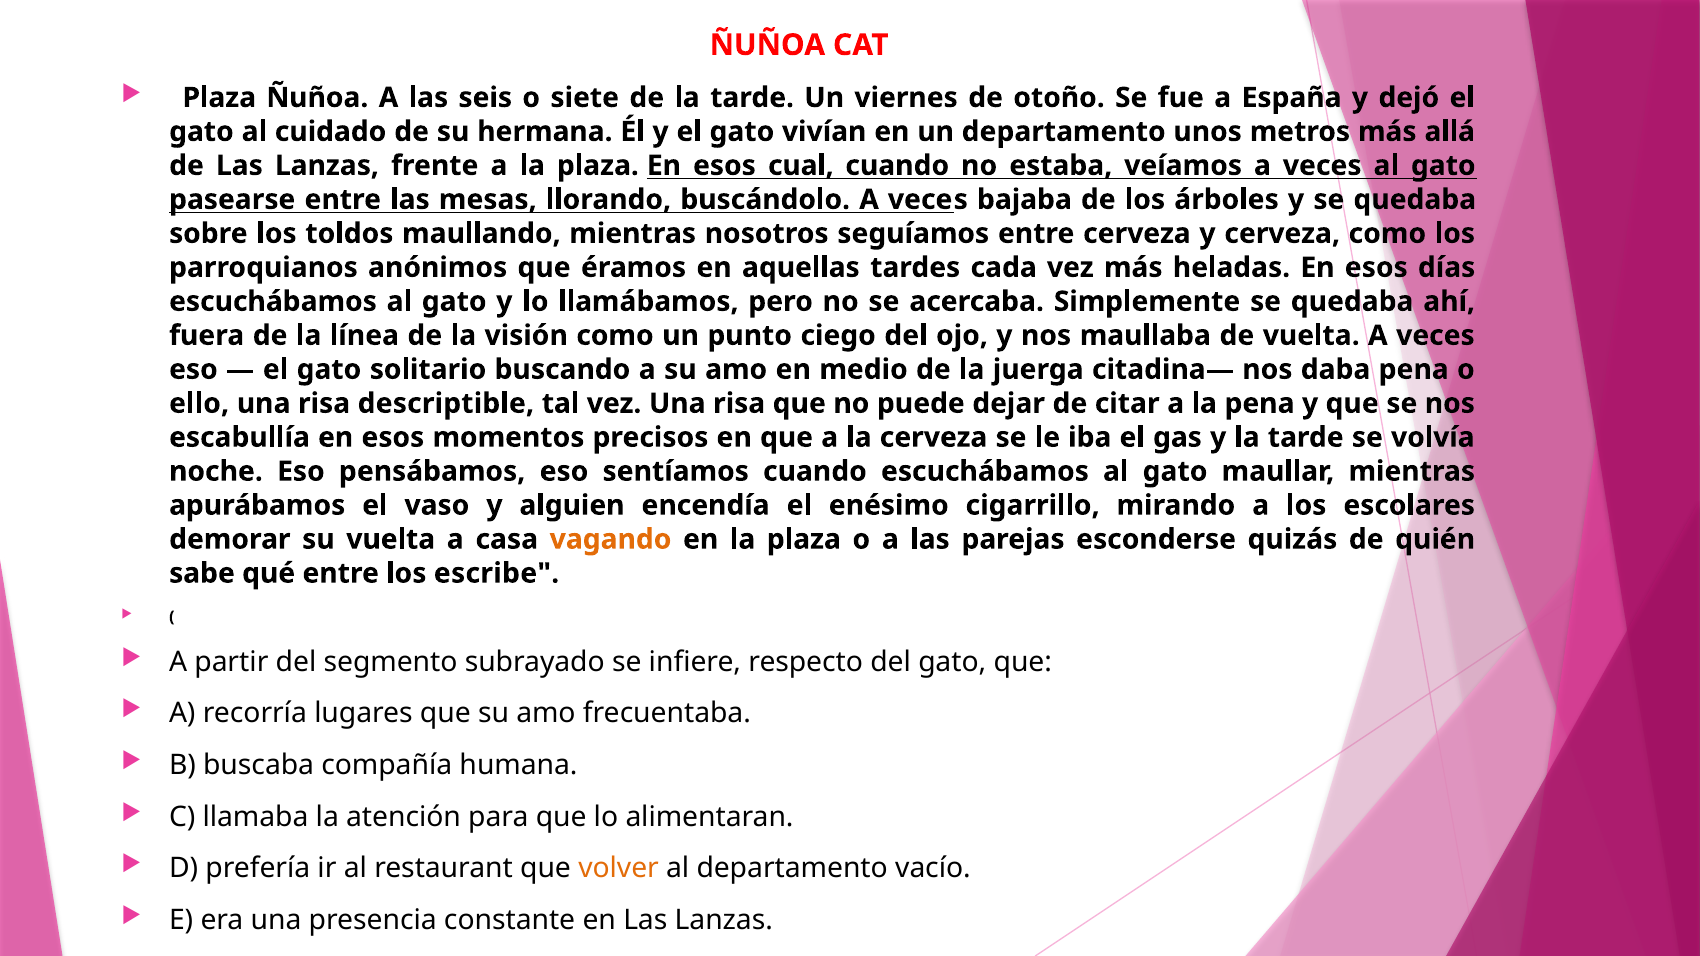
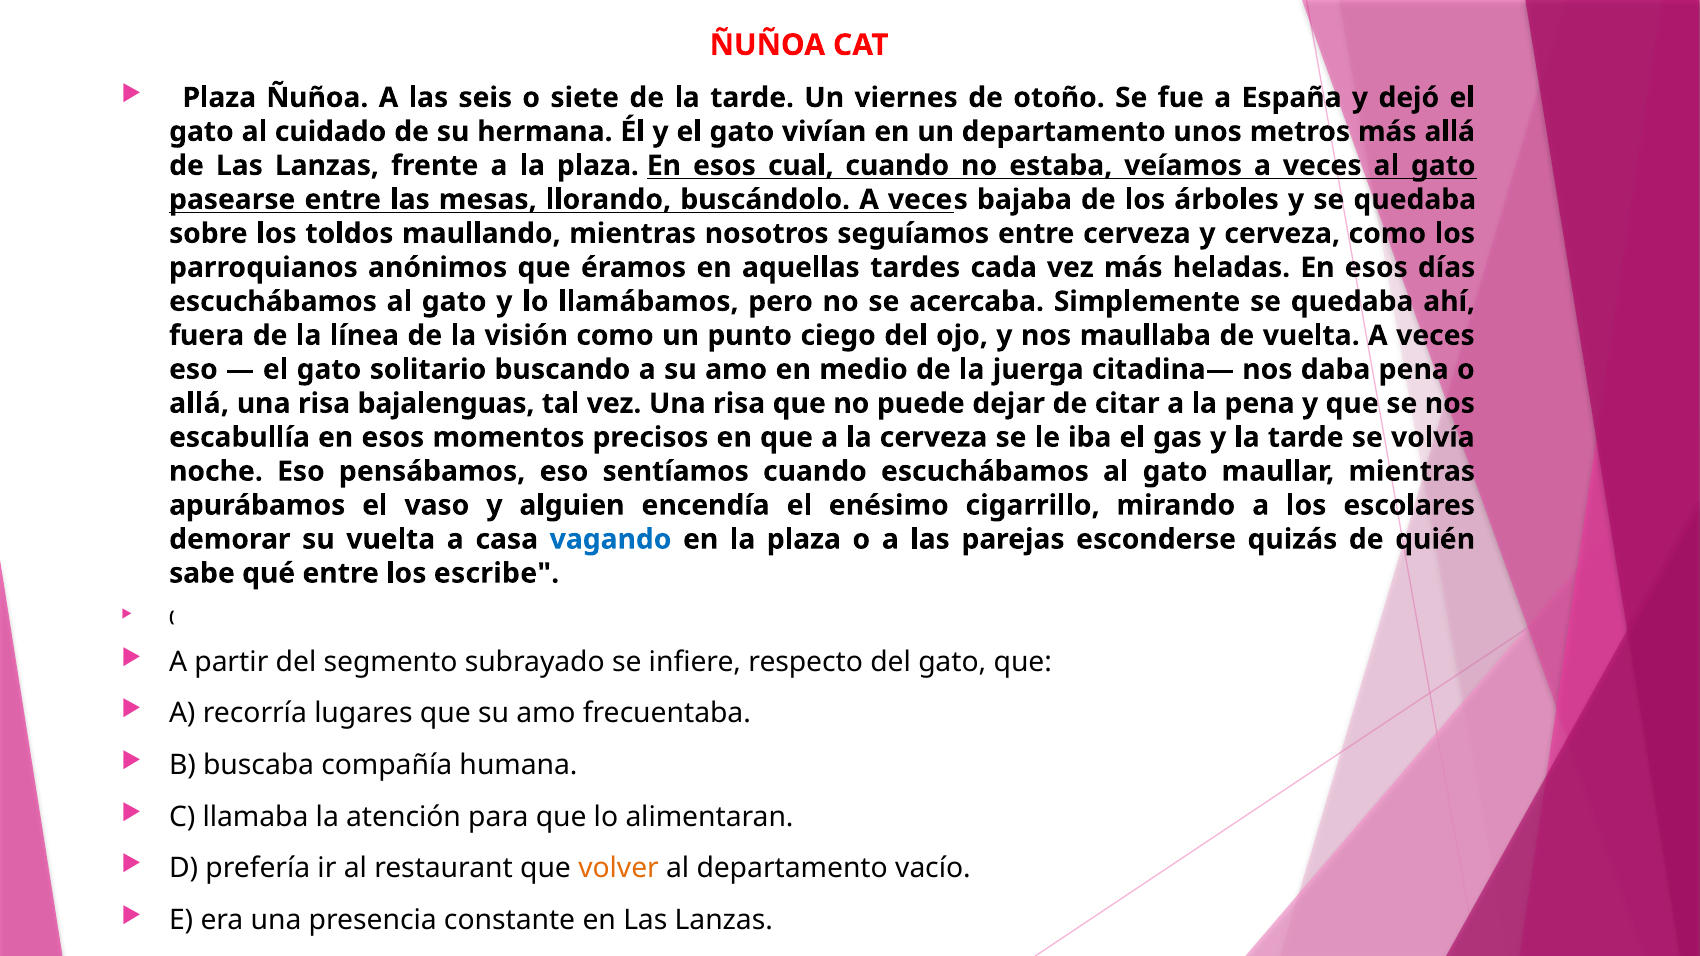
ello at (199, 404): ello -> allá
descriptible: descriptible -> bajalenguas
vagando colour: orange -> blue
